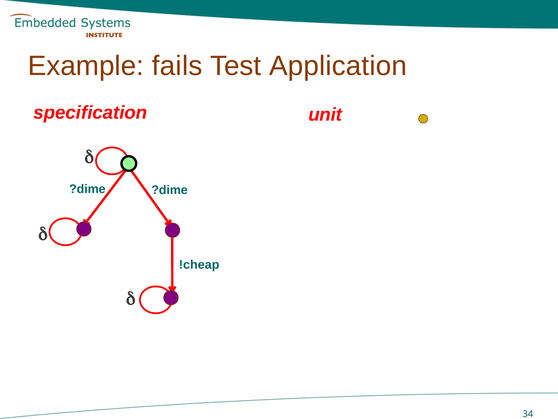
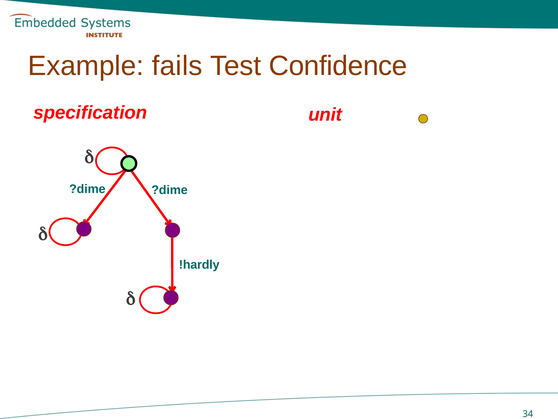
Application: Application -> Confidence
!cheap: !cheap -> !hardly
